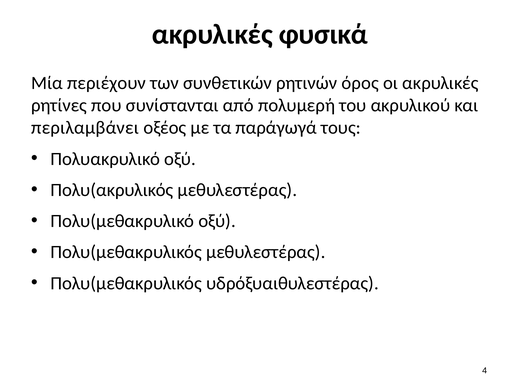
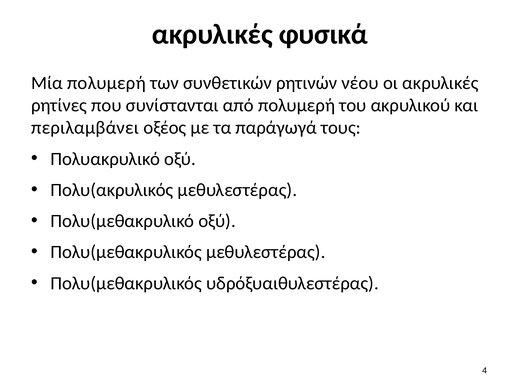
Μία περιέχουν: περιέχουν -> πολυμερή
όρος: όρος -> νέου
